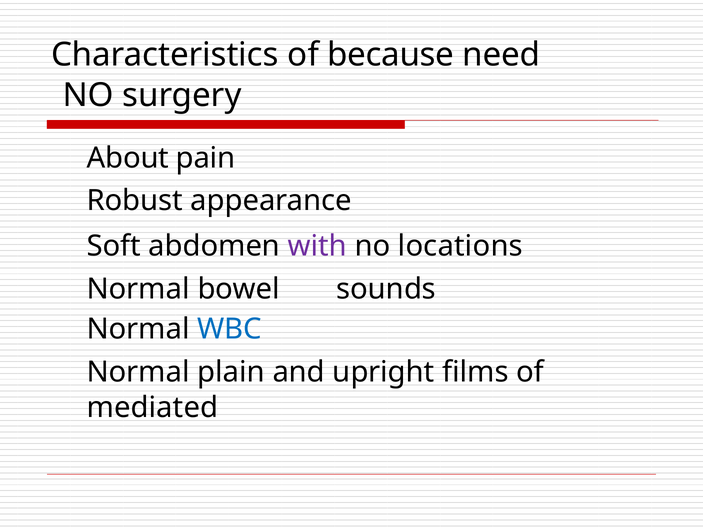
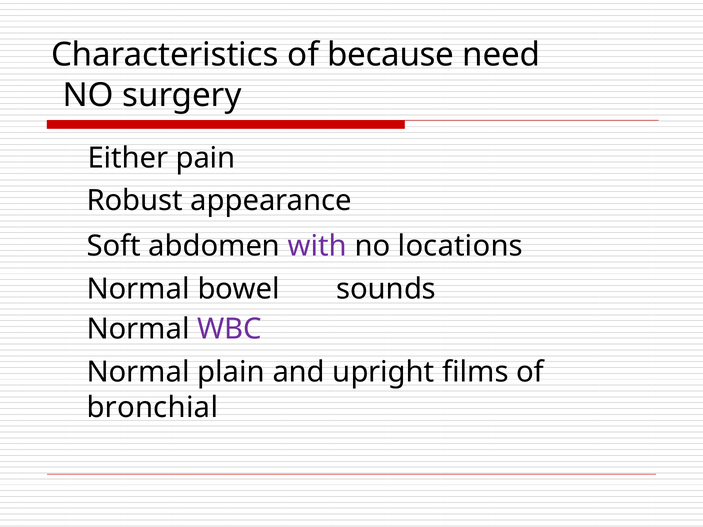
About: About -> Either
WBC colour: blue -> purple
mediated: mediated -> bronchial
